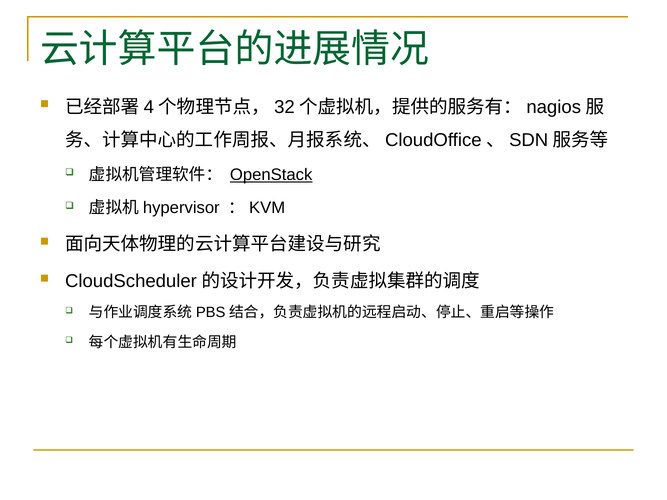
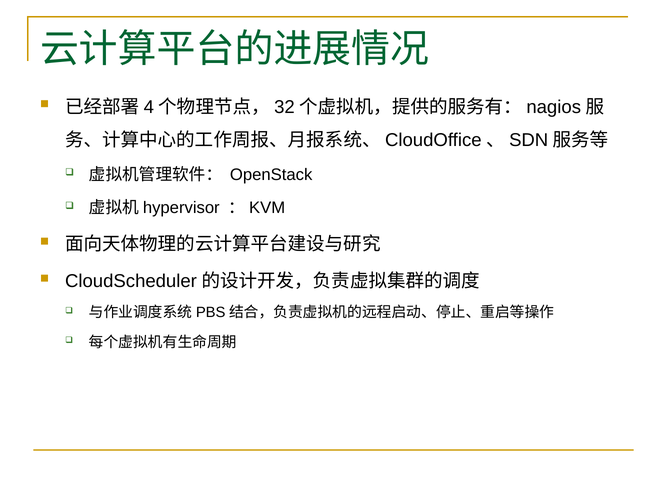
OpenStack underline: present -> none
